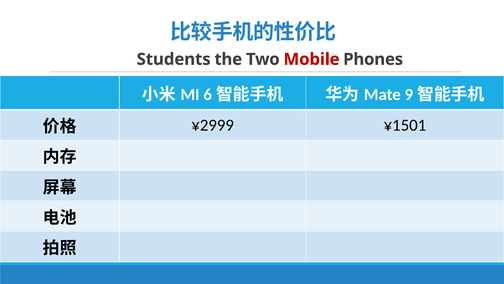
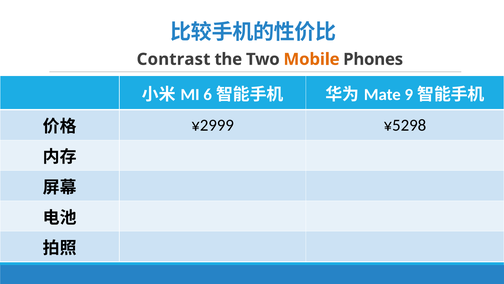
Students: Students -> Contrast
Mobile colour: red -> orange
¥1501: ¥1501 -> ¥5298
